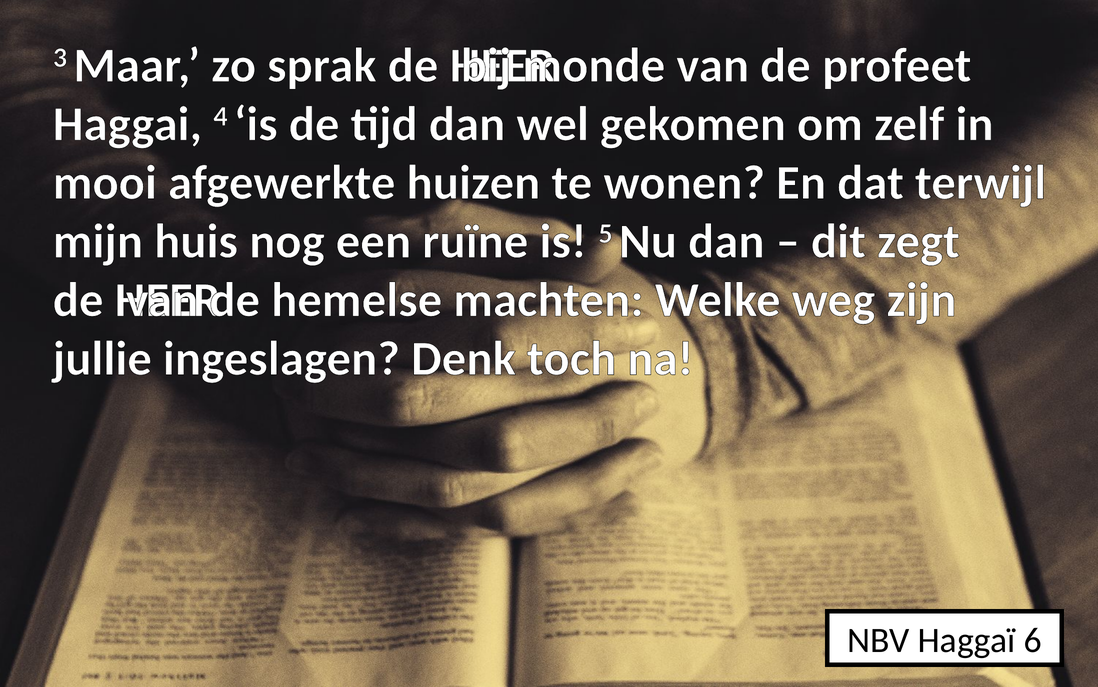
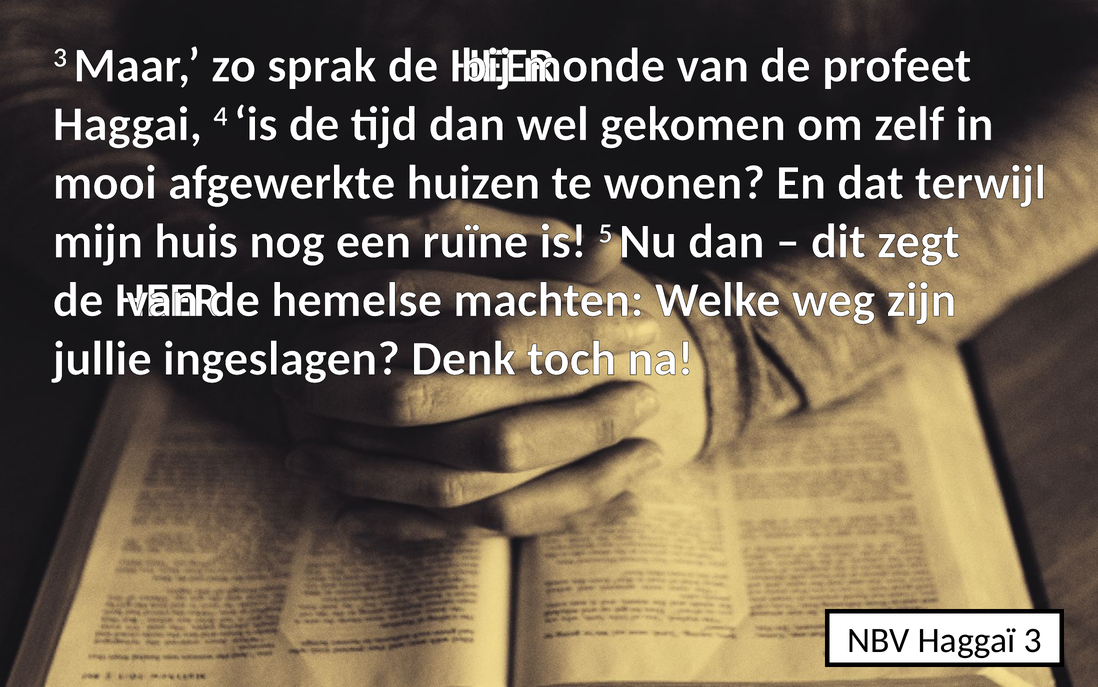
Haggaï 6: 6 -> 3
